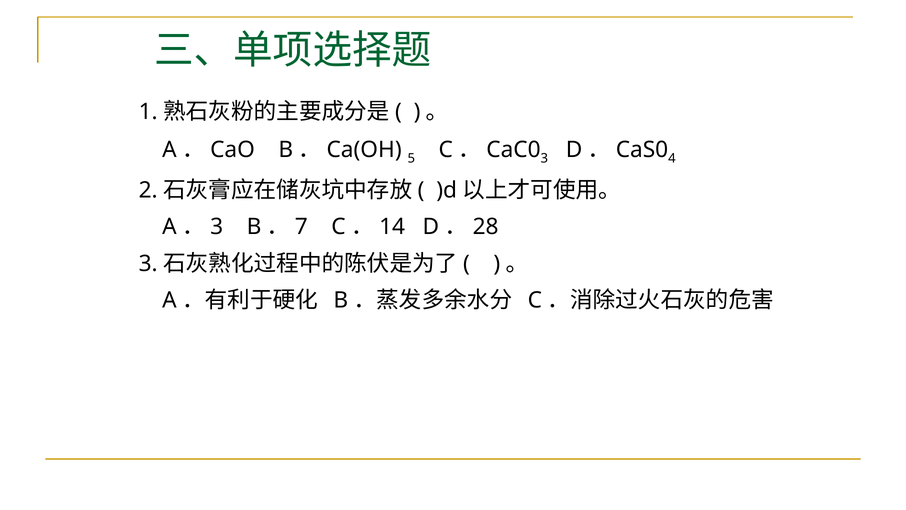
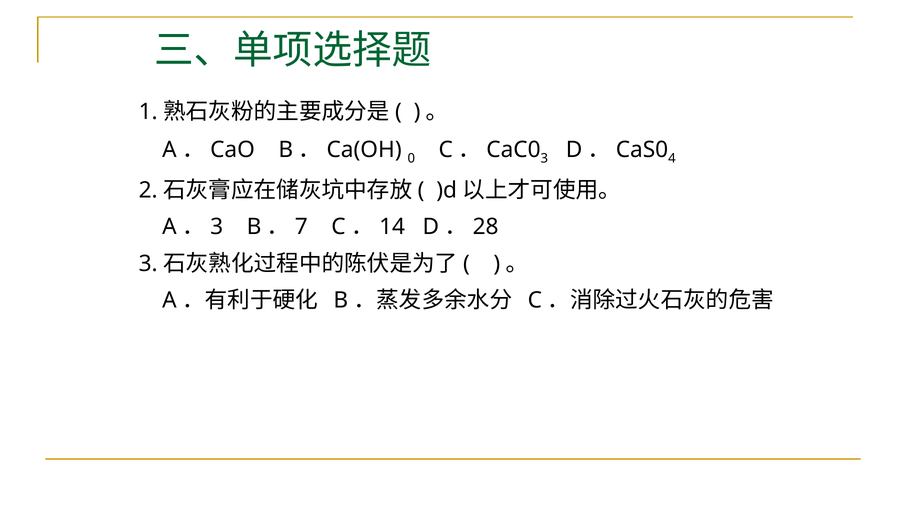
5: 5 -> 0
